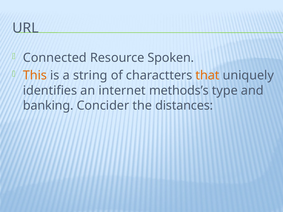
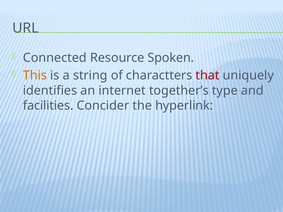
that colour: orange -> red
methods’s: methods’s -> together’s
banking: banking -> facilities
distances: distances -> hyperlink
